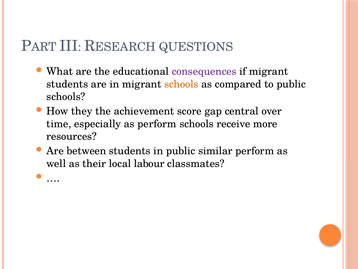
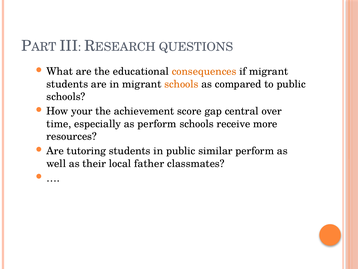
consequences colour: purple -> orange
they: they -> your
between: between -> tutoring
labour: labour -> father
